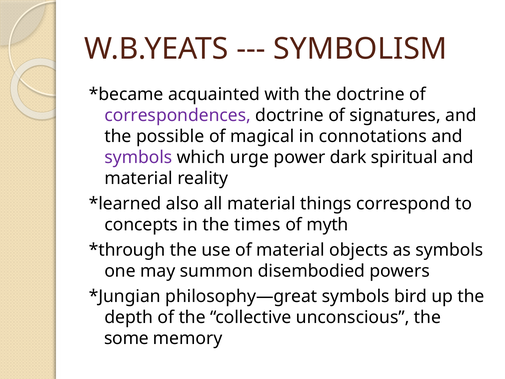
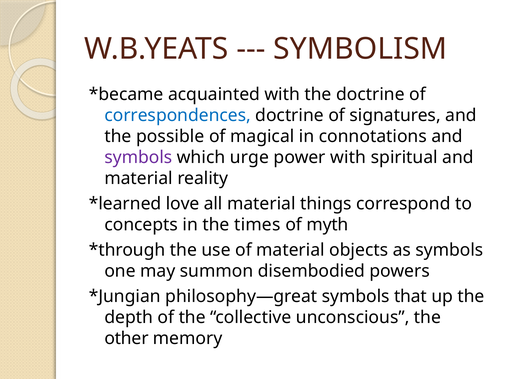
correspondences colour: purple -> blue
power dark: dark -> with
also: also -> love
bird: bird -> that
some: some -> other
